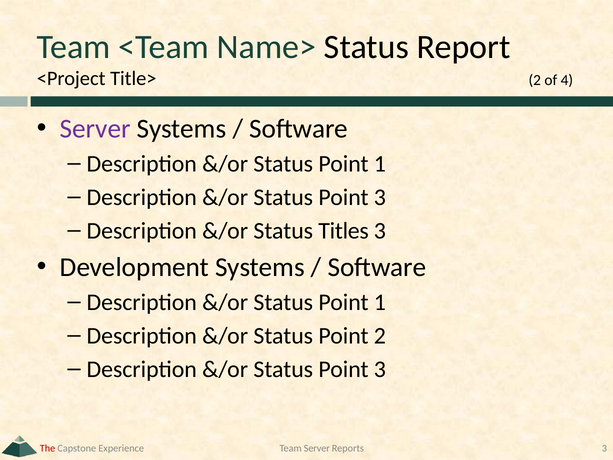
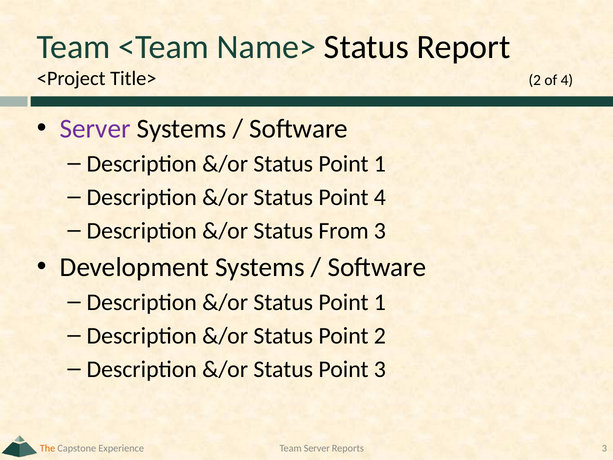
3 at (380, 197): 3 -> 4
Titles: Titles -> From
The colour: red -> orange
